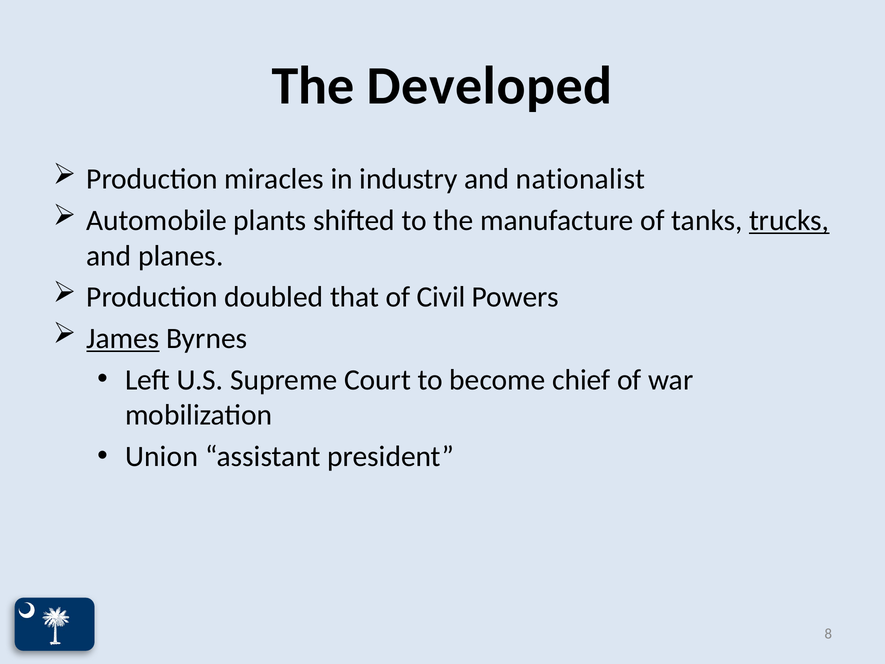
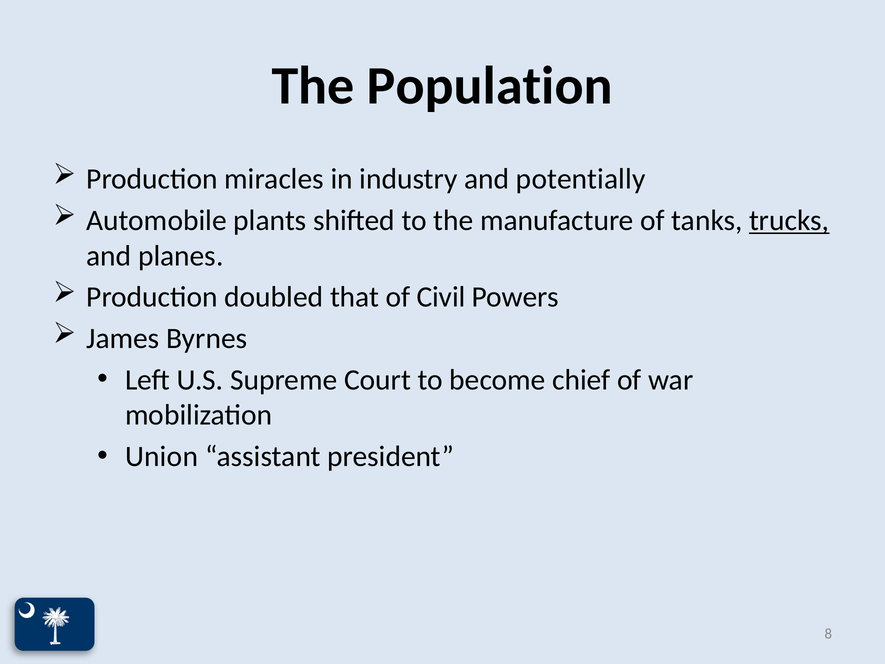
Developed: Developed -> Population
nationalist: nationalist -> potentially
James underline: present -> none
